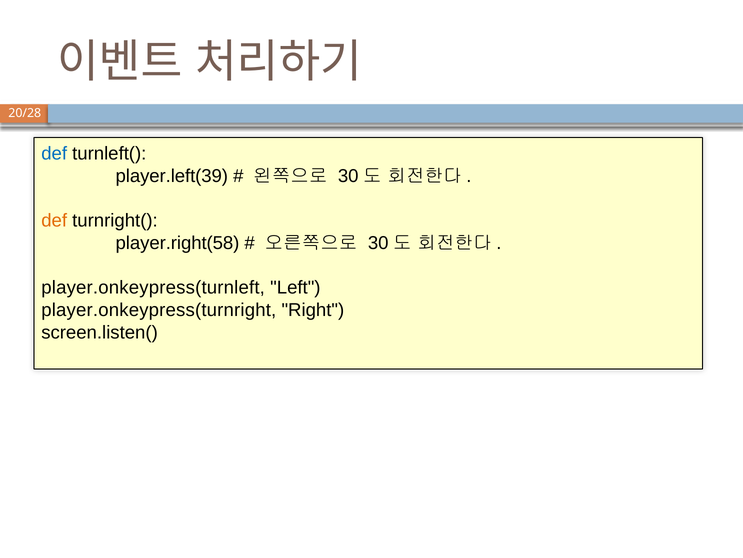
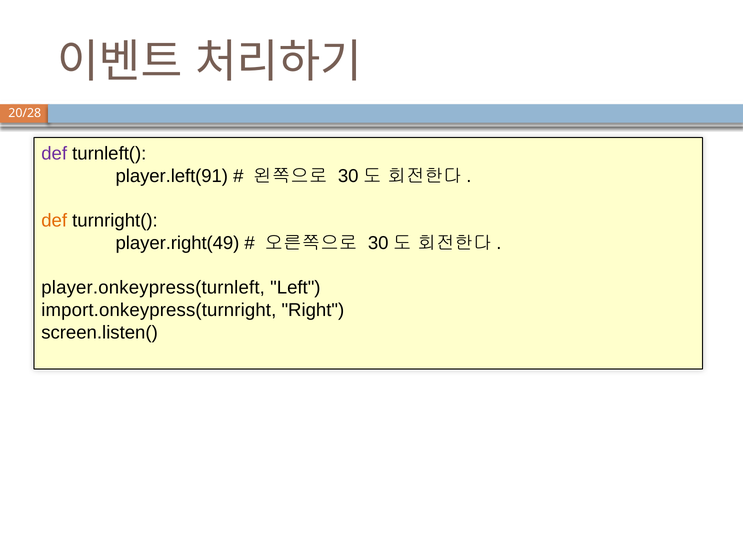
def at (54, 154) colour: blue -> purple
player.left(39: player.left(39 -> player.left(91
player.right(58: player.right(58 -> player.right(49
player.onkeypress(turnright: player.onkeypress(turnright -> import.onkeypress(turnright
